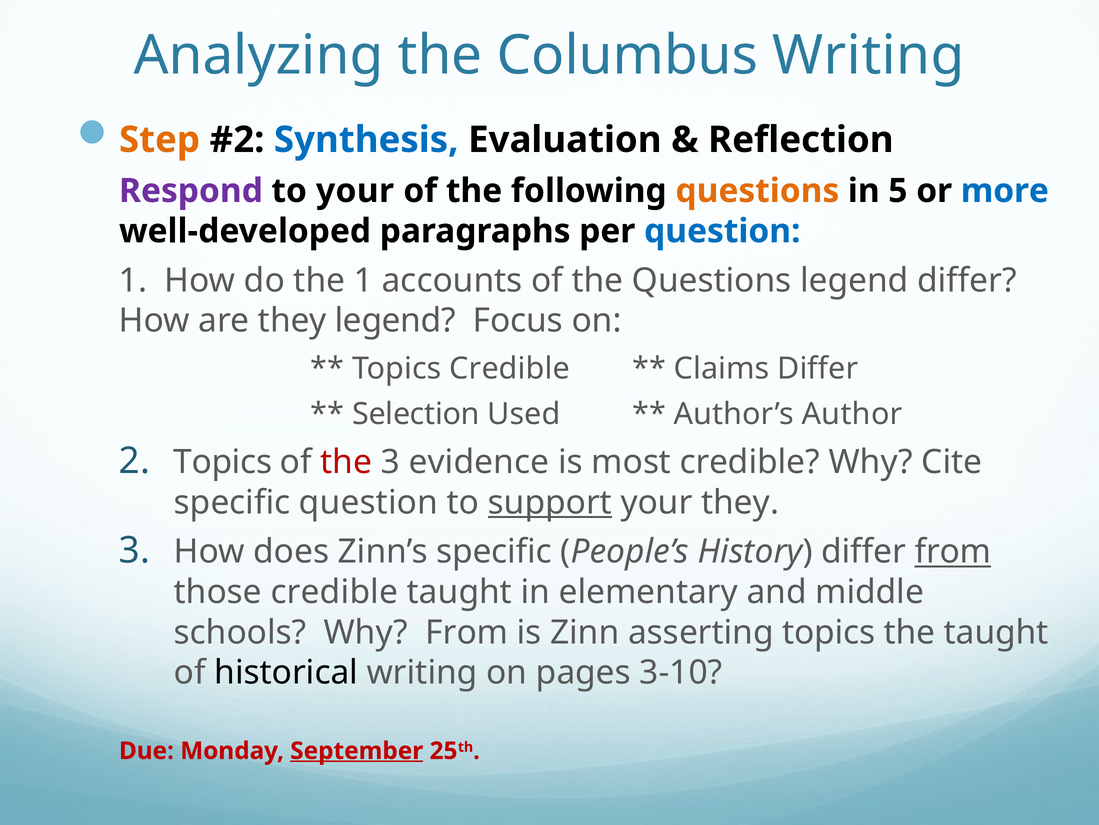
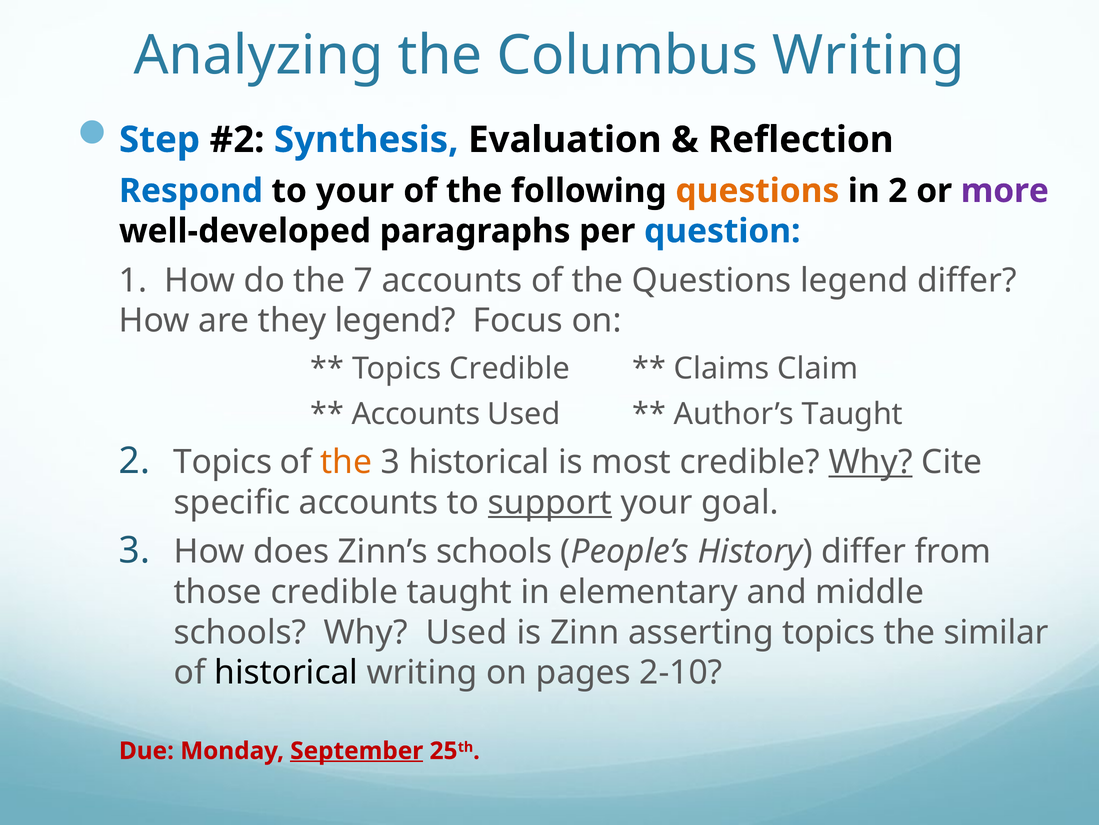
Step colour: orange -> blue
Respond colour: purple -> blue
in 5: 5 -> 2
more colour: blue -> purple
the 1: 1 -> 7
Claims Differ: Differ -> Claim
Selection at (416, 414): Selection -> Accounts
Author’s Author: Author -> Taught
the at (346, 462) colour: red -> orange
3 evidence: evidence -> historical
Why at (871, 462) underline: none -> present
specific question: question -> accounts
your they: they -> goal
Zinn’s specific: specific -> schools
from at (953, 551) underline: present -> none
Why From: From -> Used
the taught: taught -> similar
3-10: 3-10 -> 2-10
